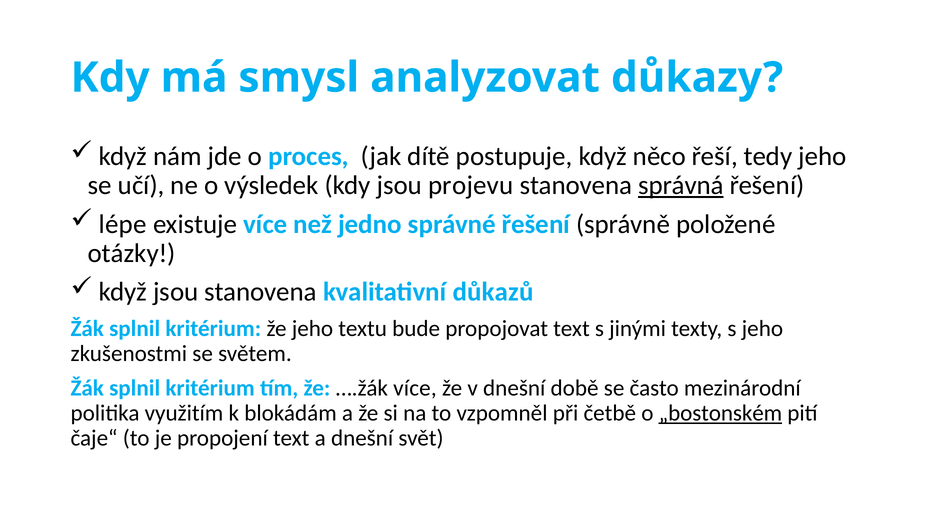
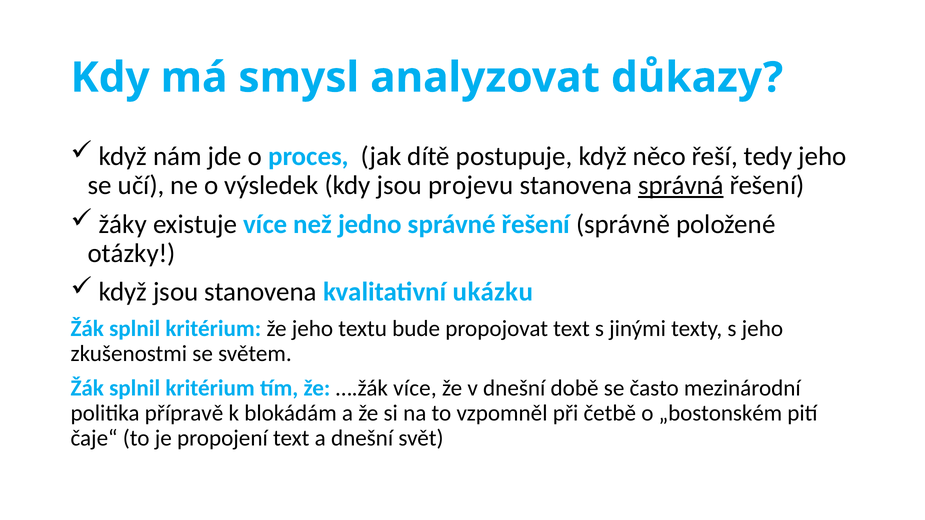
lépe: lépe -> žáky
důkazů: důkazů -> ukázku
využitím: využitím -> přípravě
„bostonském underline: present -> none
